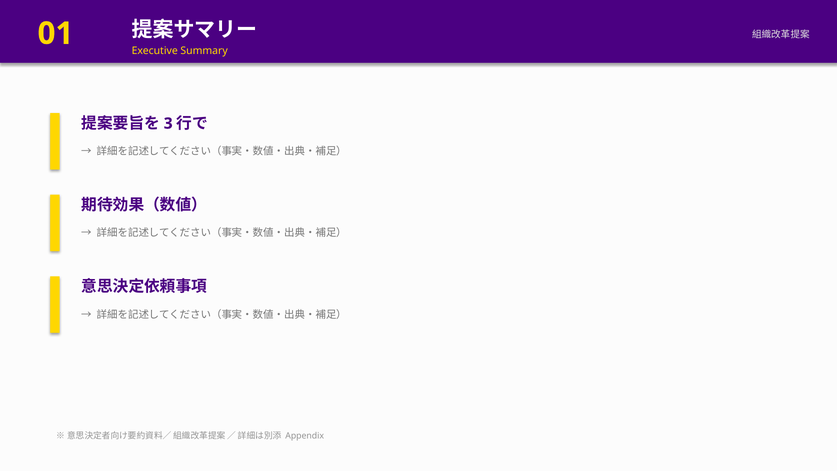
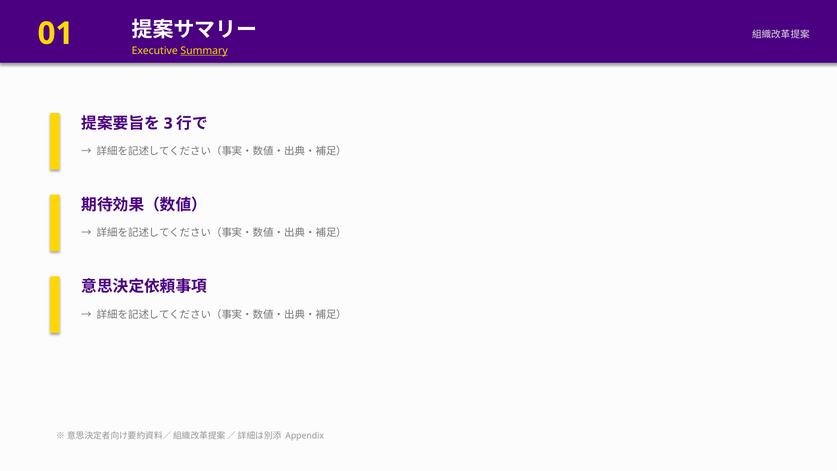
Summary underline: none -> present
